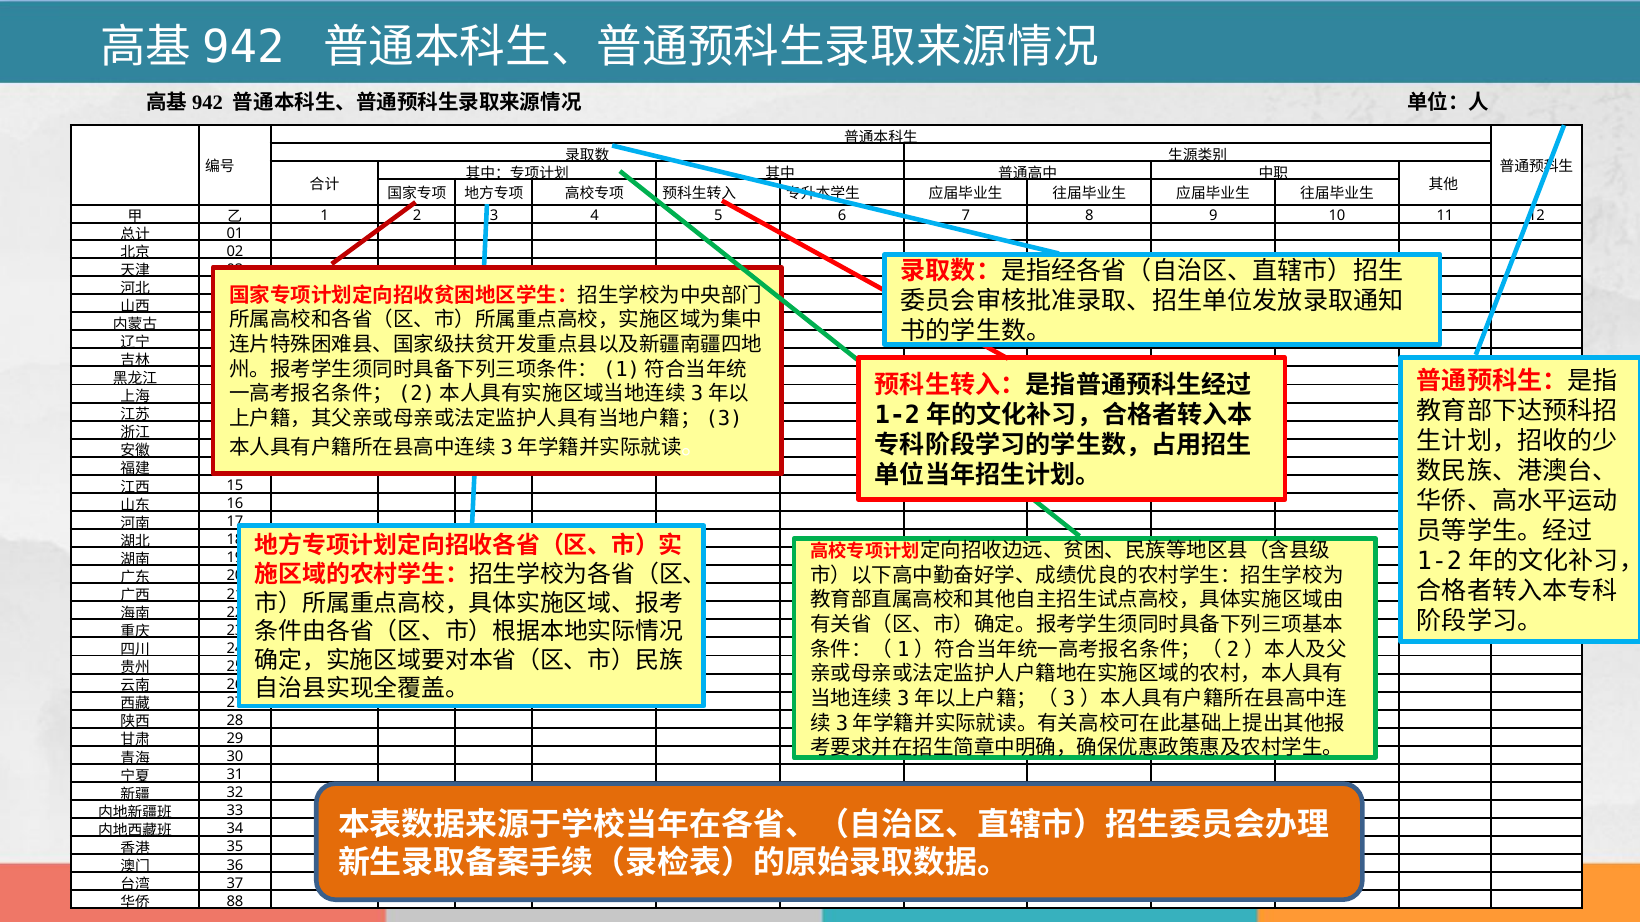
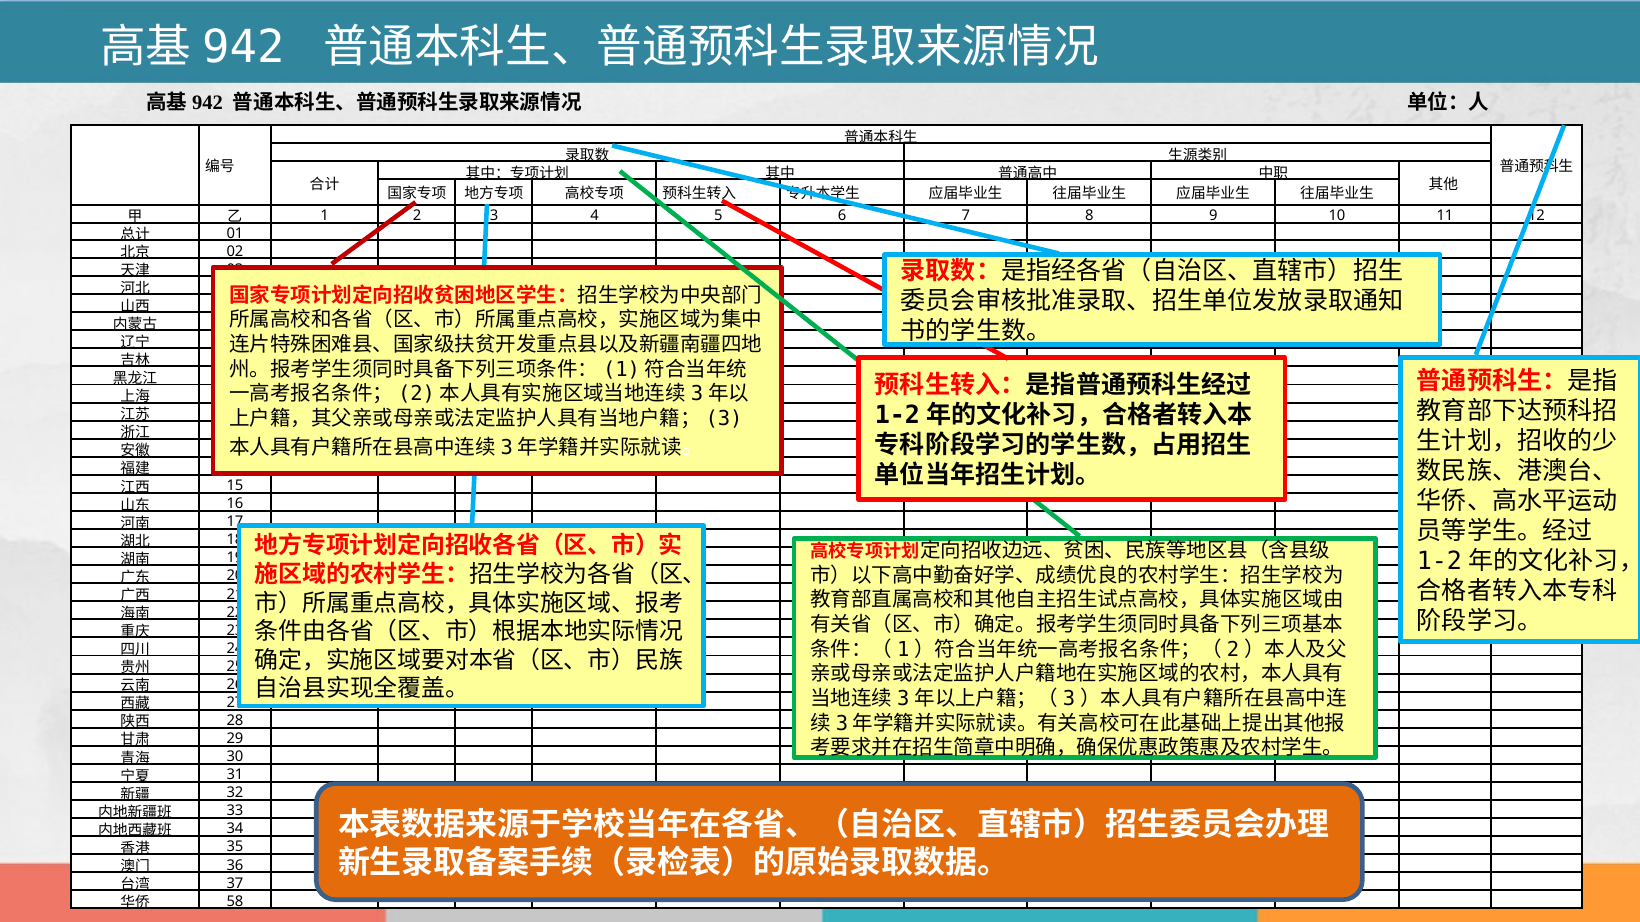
88: 88 -> 58
